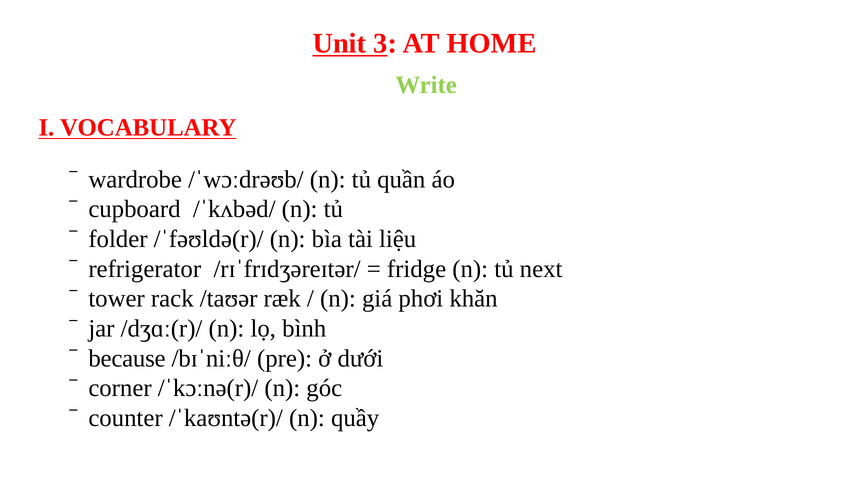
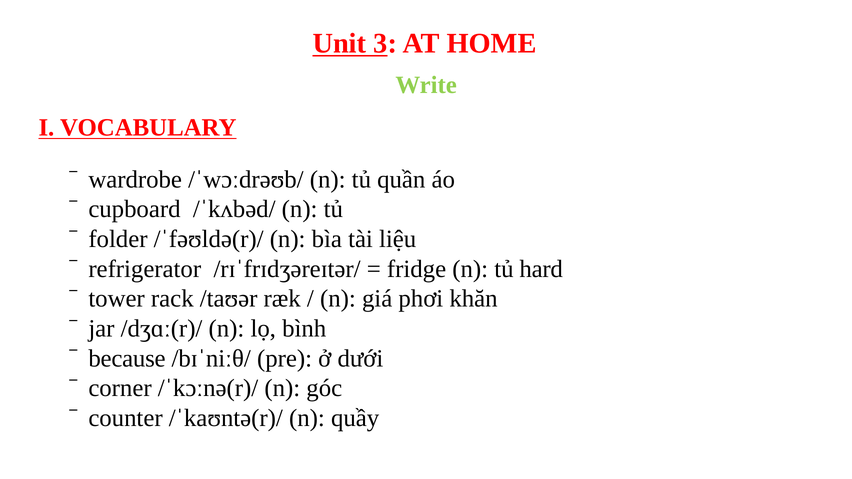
next: next -> hard
